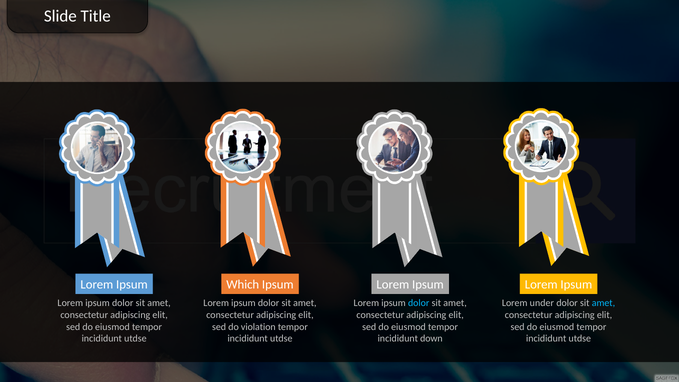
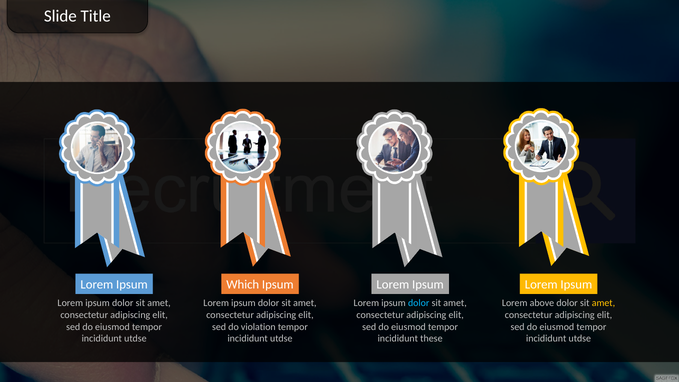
under: under -> above
amet at (603, 303) colour: light blue -> yellow
down: down -> these
